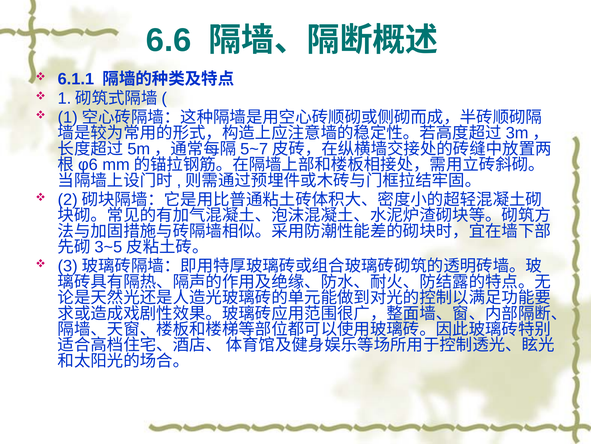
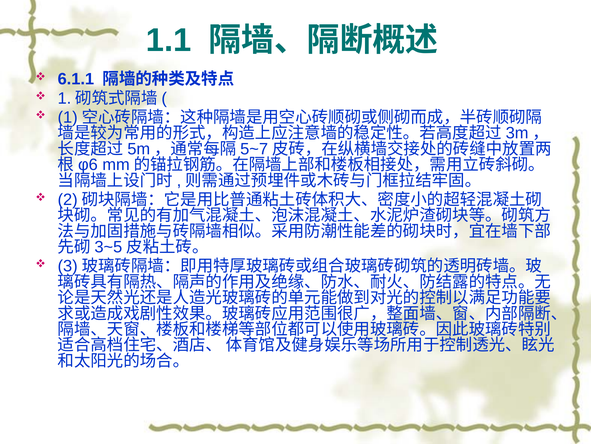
6.6: 6.6 -> 1.1
